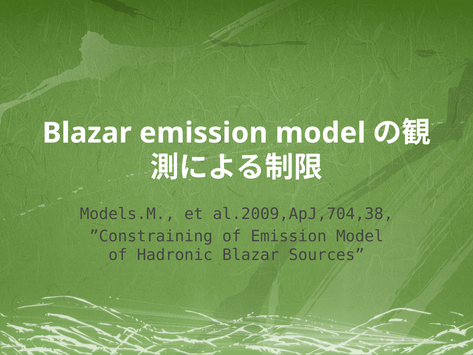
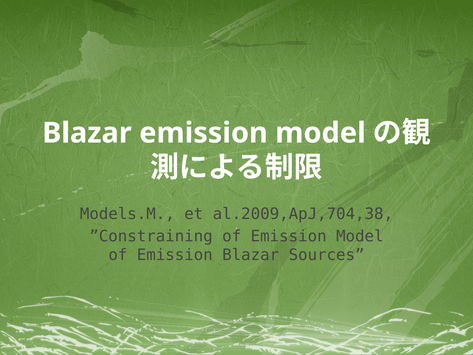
Hadronic at (175, 255): Hadronic -> Emission
